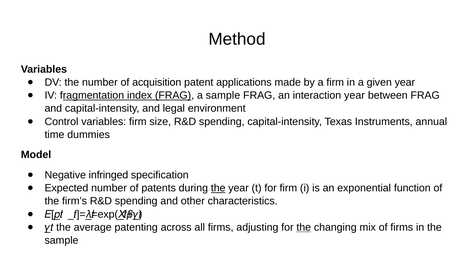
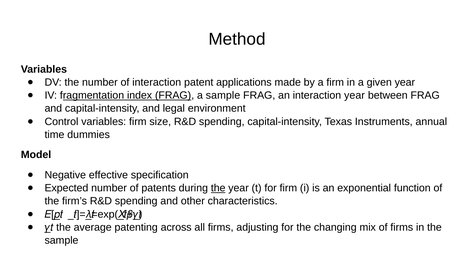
of acquisition: acquisition -> interaction
infringed: infringed -> effective
the at (304, 227) underline: present -> none
